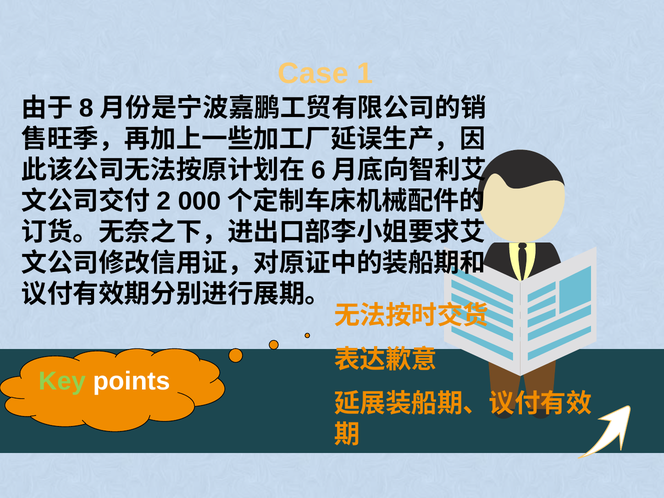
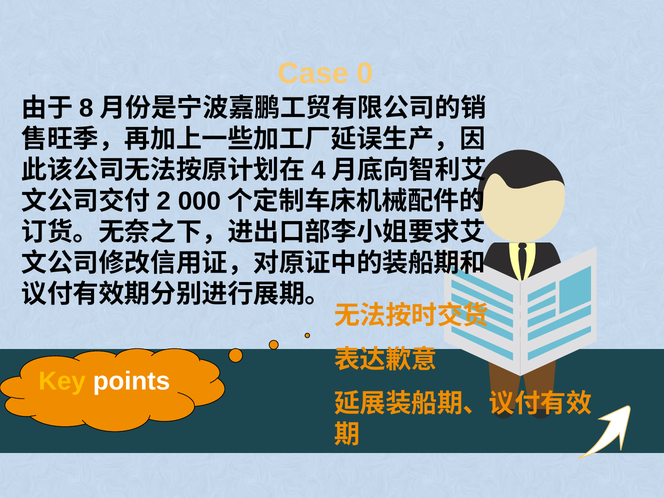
1: 1 -> 0
6: 6 -> 4
Key colour: light green -> yellow
